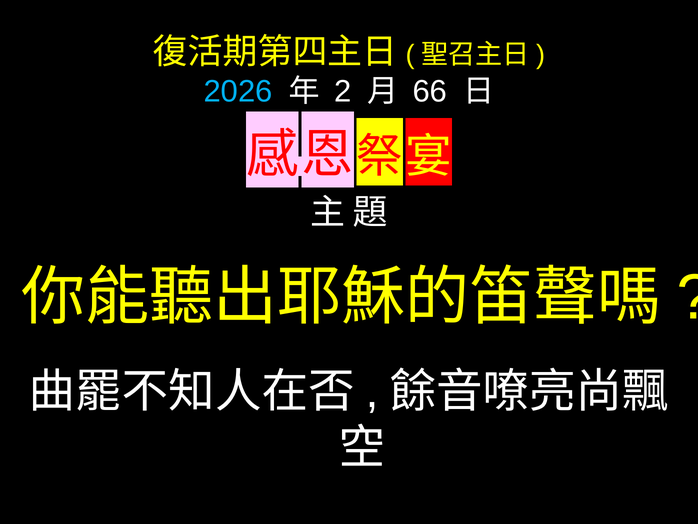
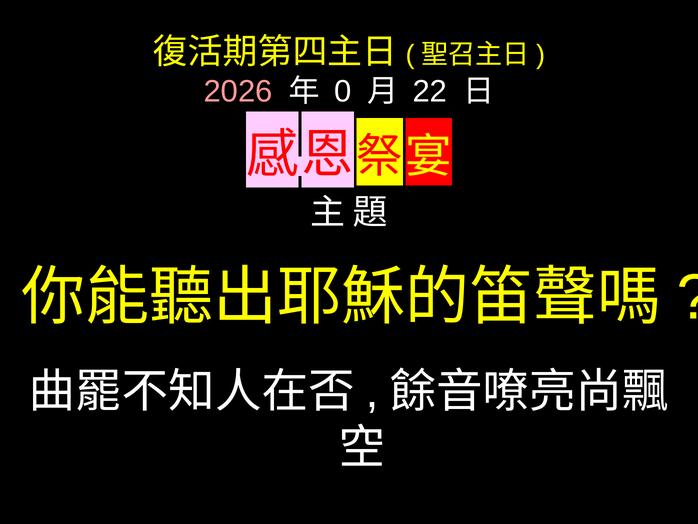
2026 colour: light blue -> pink
2: 2 -> 0
66: 66 -> 22
